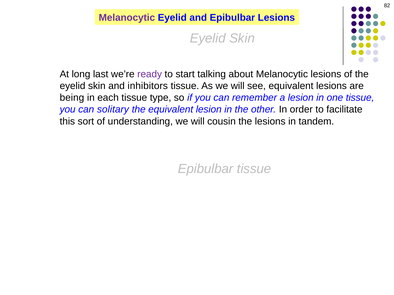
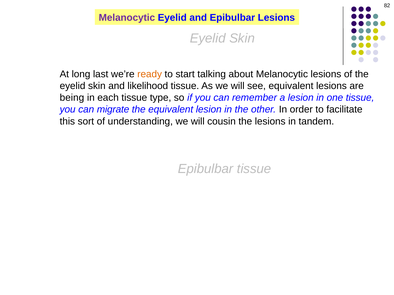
ready colour: purple -> orange
inhibitors: inhibitors -> likelihood
solitary: solitary -> migrate
